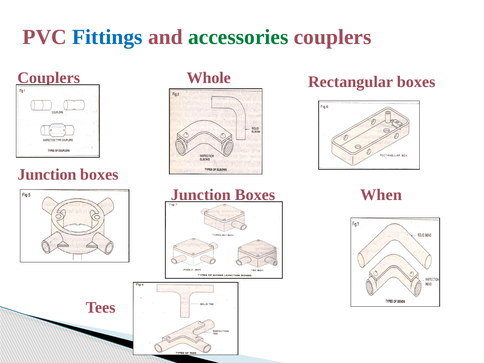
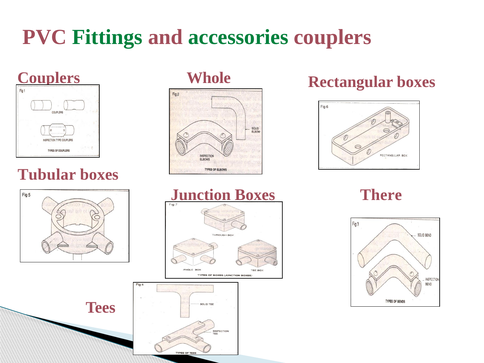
Fittings colour: blue -> green
Junction at (47, 175): Junction -> Tubular
When: When -> There
